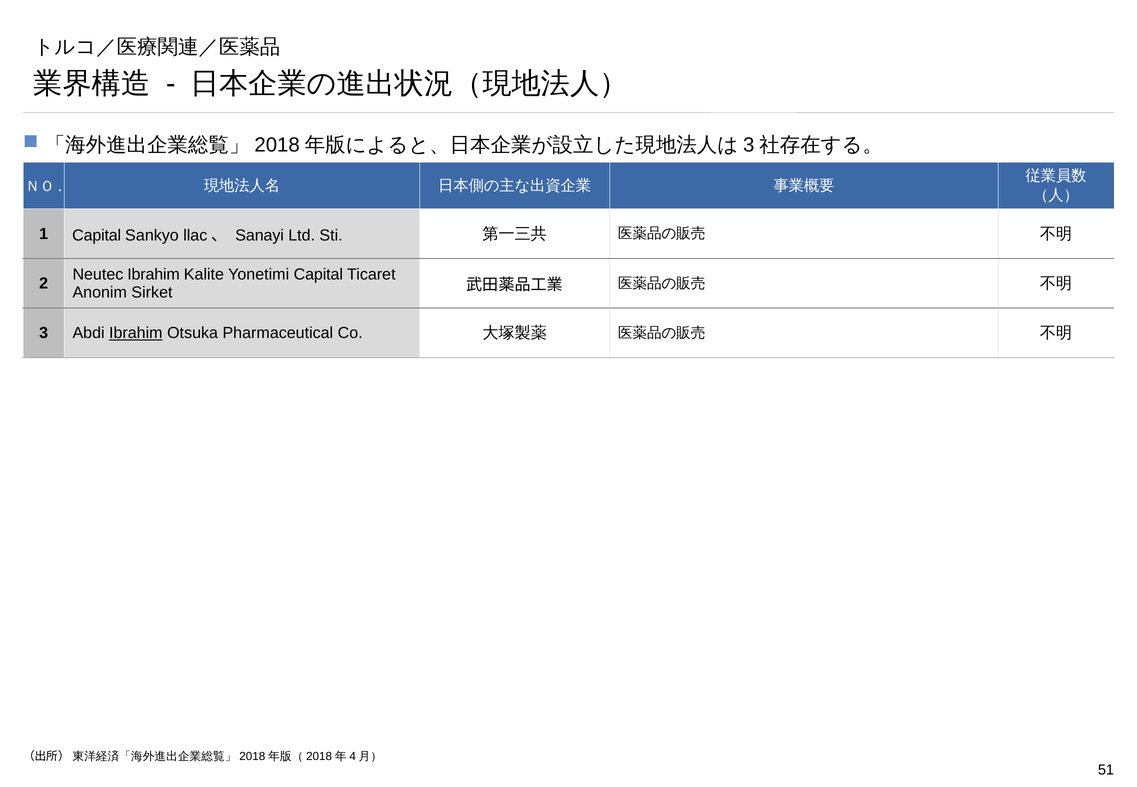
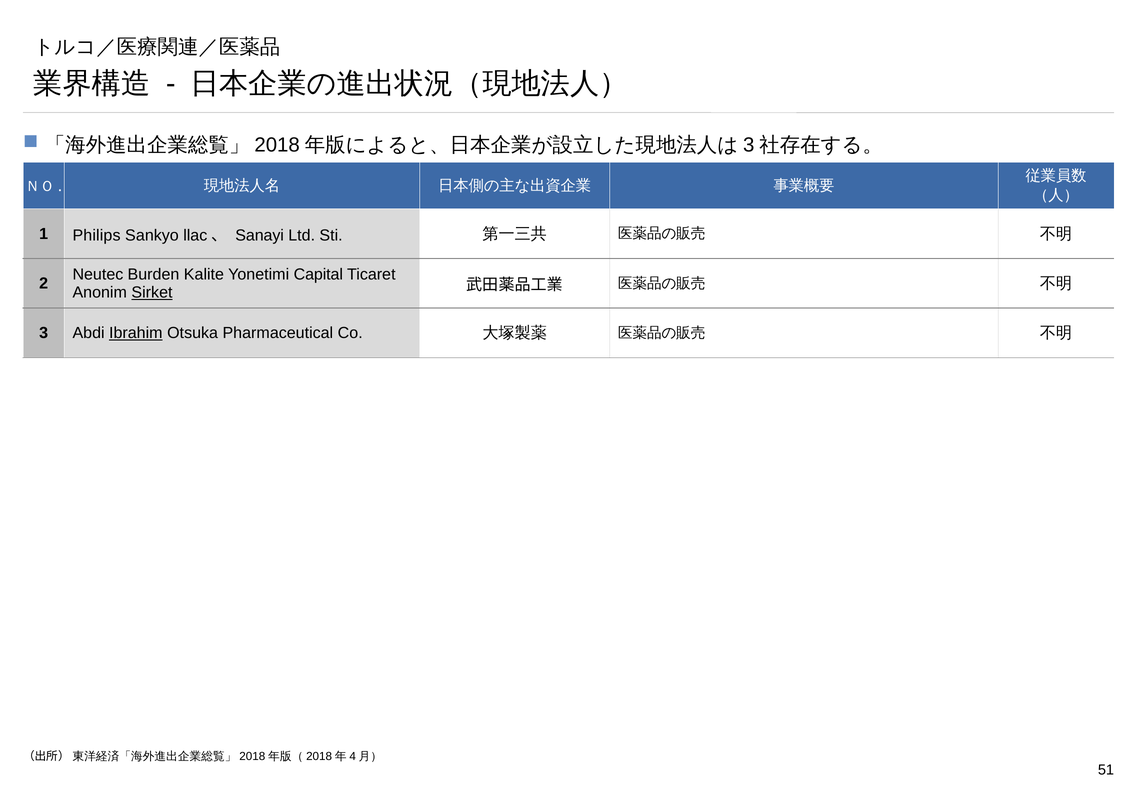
1 Capital: Capital -> Philips
Neutec Ibrahim: Ibrahim -> Burden
Sirket underline: none -> present
